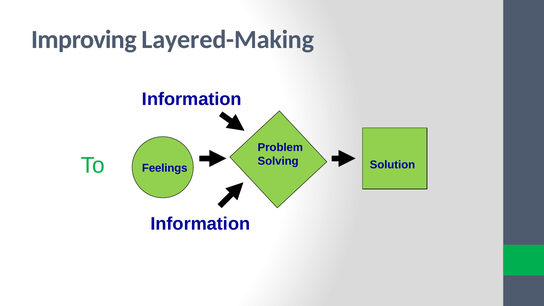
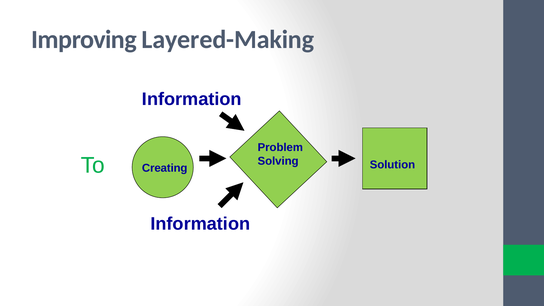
Feelings: Feelings -> Creating
